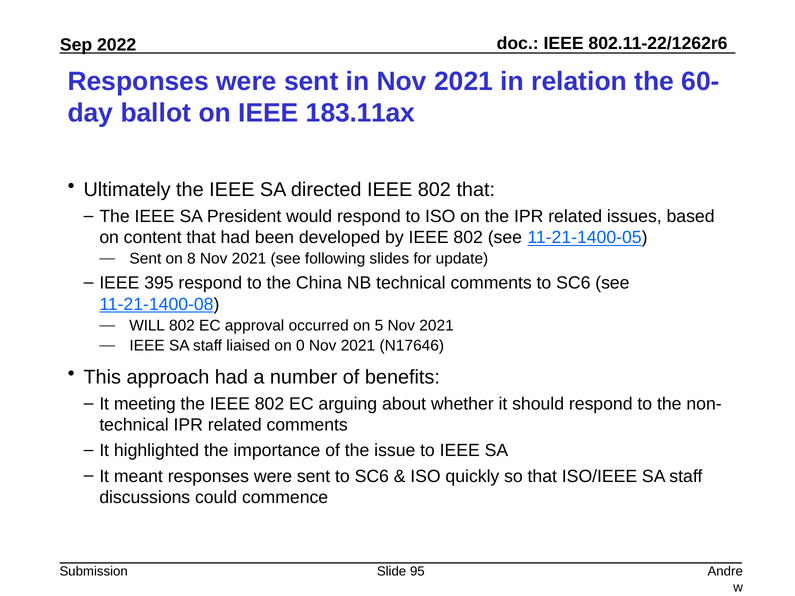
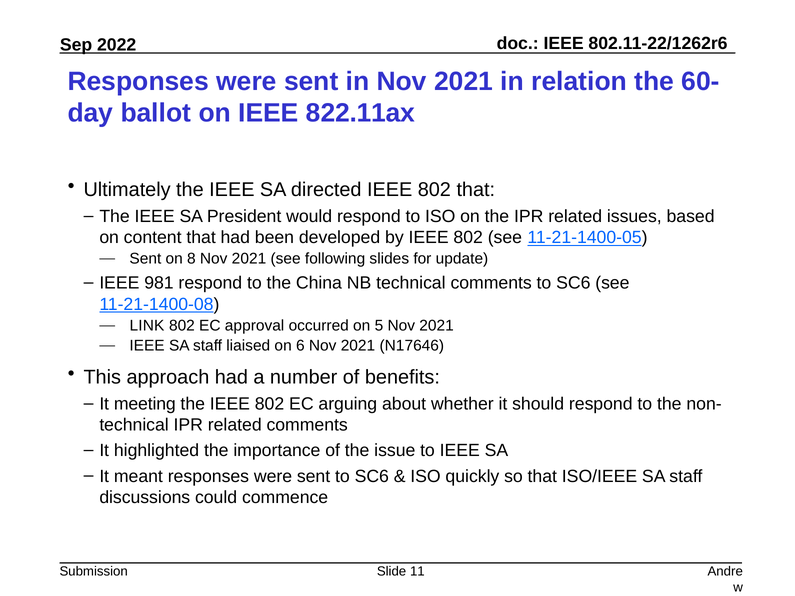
183.11ax: 183.11ax -> 822.11ax
395: 395 -> 981
WILL: WILL -> LINK
0: 0 -> 6
95: 95 -> 11
